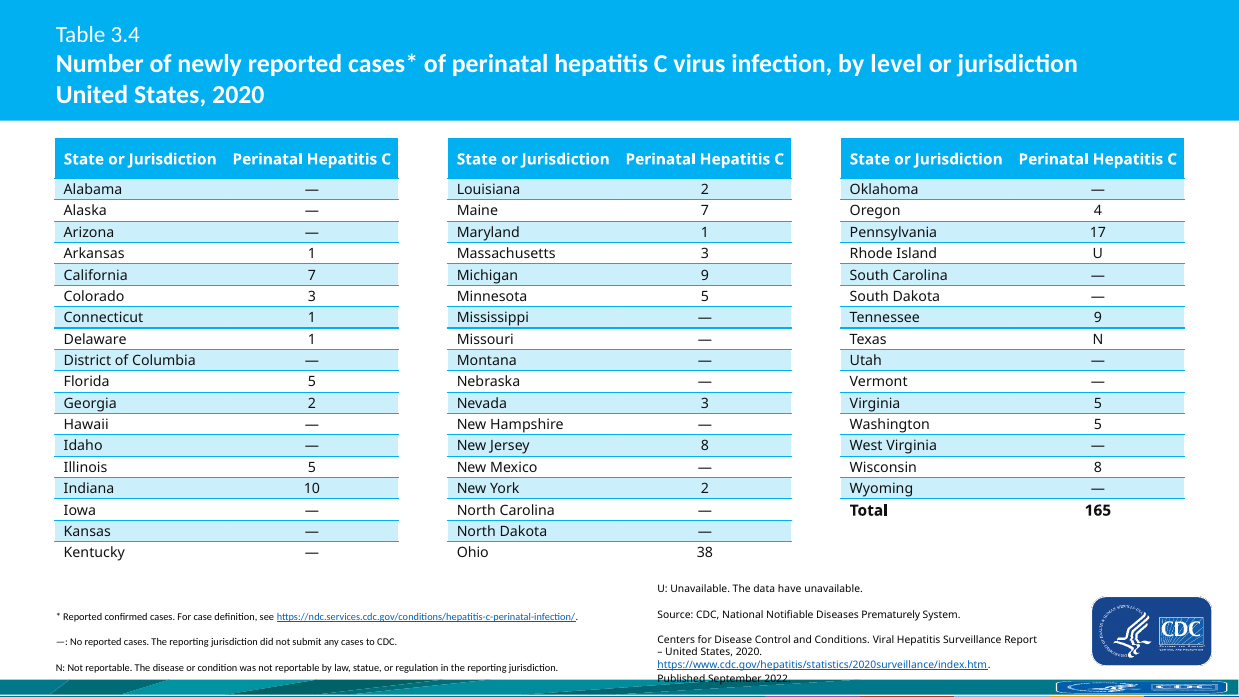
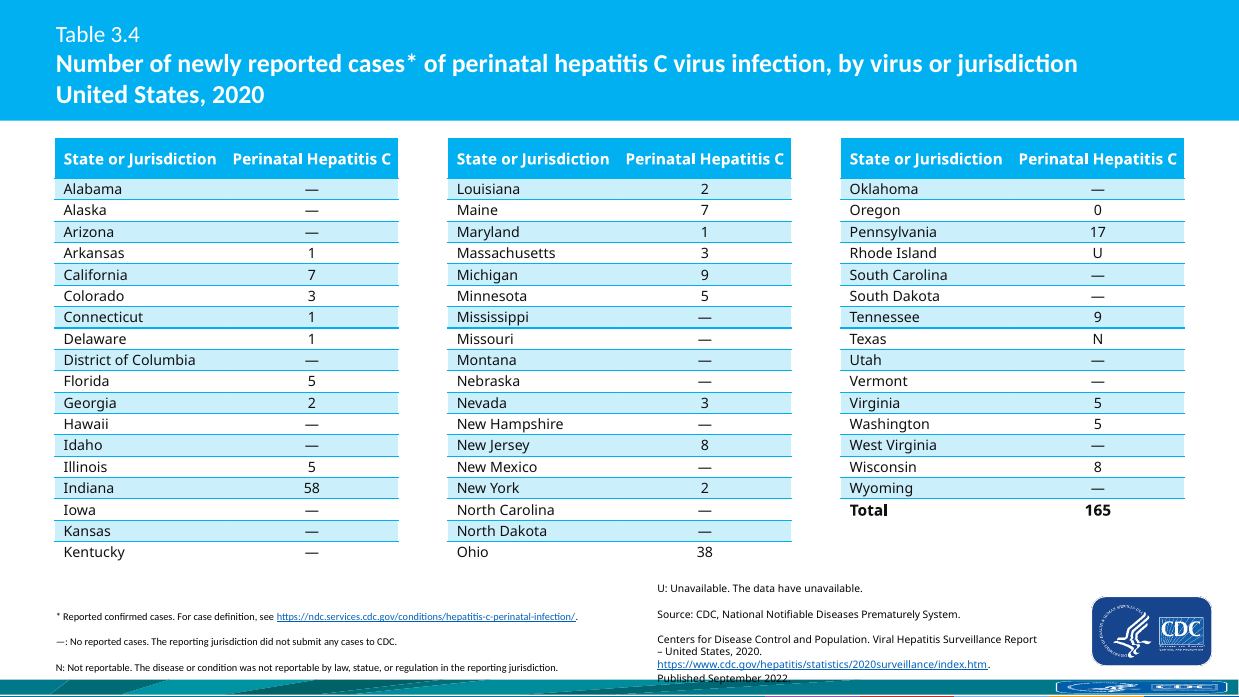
by level: level -> virus
4: 4 -> 0
10: 10 -> 58
Conditions: Conditions -> Population
